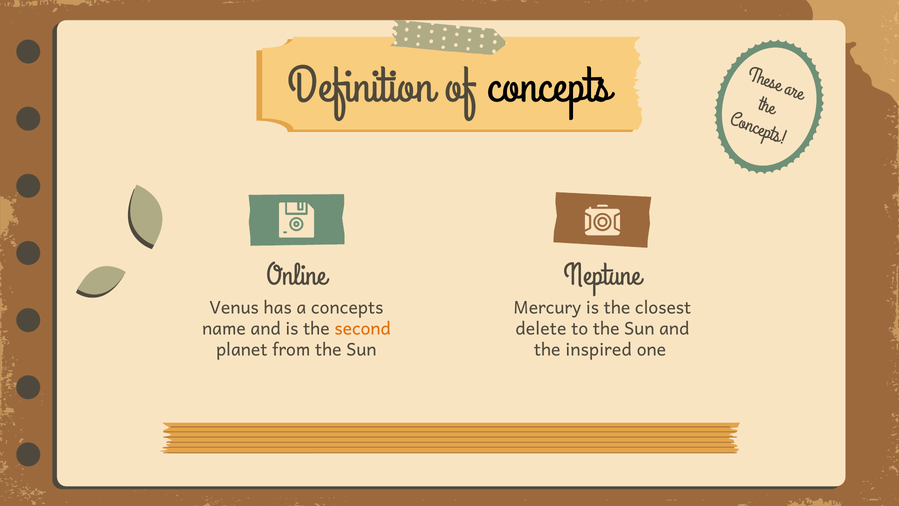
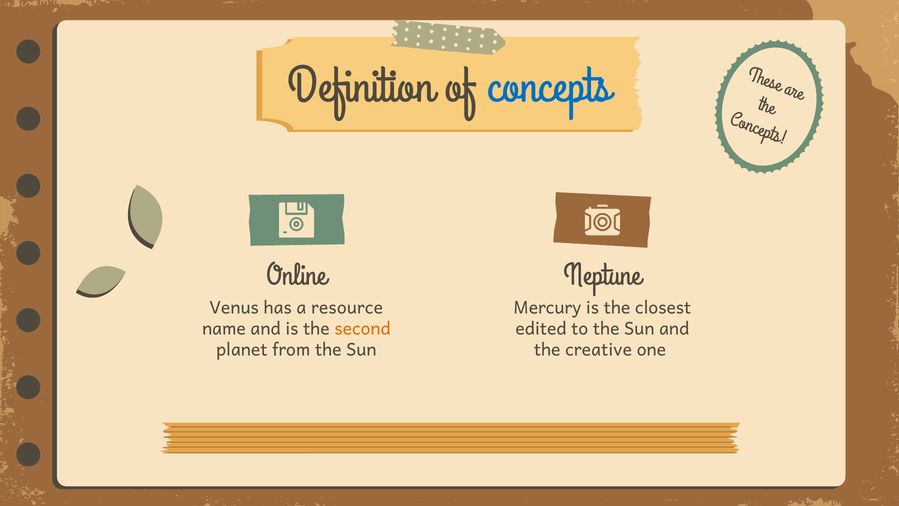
concepts at (549, 84) colour: black -> blue
a concepts: concepts -> resource
delete: delete -> edited
inspired: inspired -> creative
